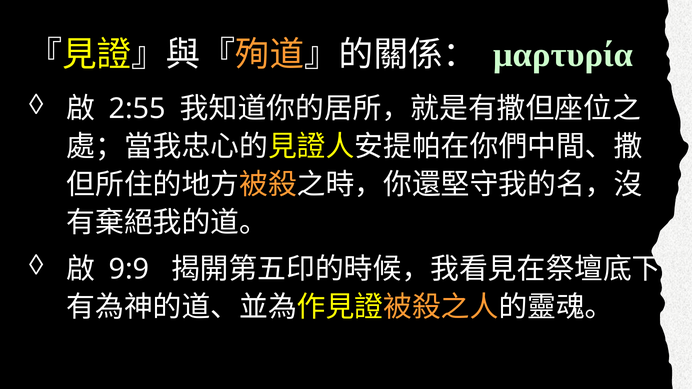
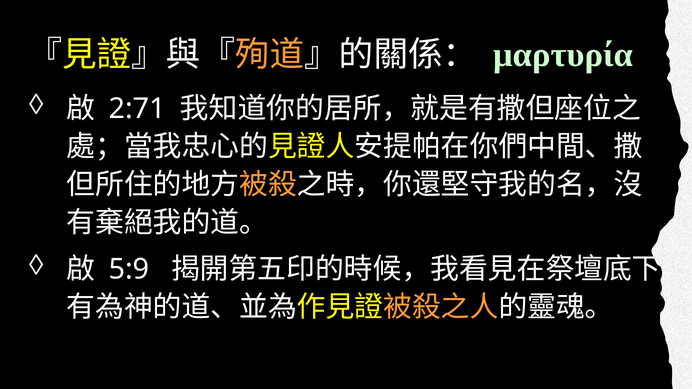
2:55: 2:55 -> 2:71
9:9: 9:9 -> 5:9
